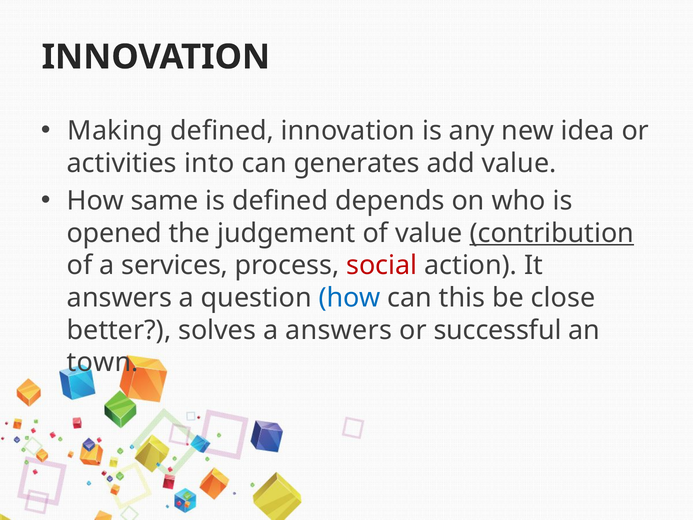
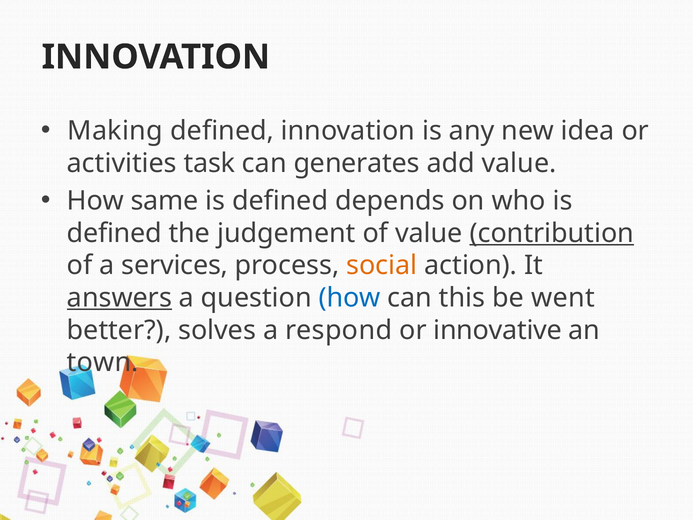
into: into -> task
opened at (114, 233): opened -> defined
social colour: red -> orange
answers at (119, 298) underline: none -> present
close: close -> went
a answers: answers -> respond
successful: successful -> innovative
